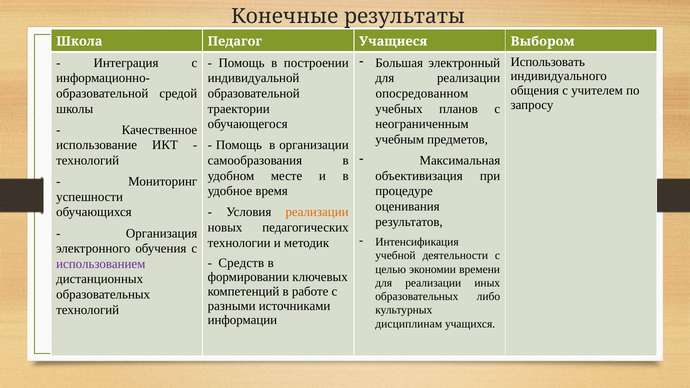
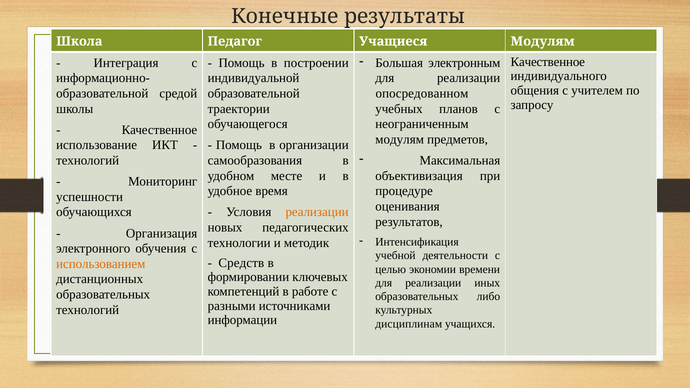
Учащиеся Выбором: Выбором -> Модулям
Использовать at (548, 62): Использовать -> Качественное
электронный: электронный -> электронным
учебным at (400, 140): учебным -> модулям
использованием colour: purple -> orange
